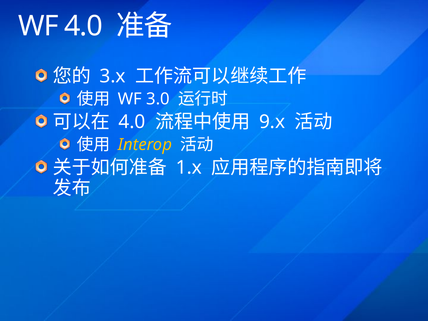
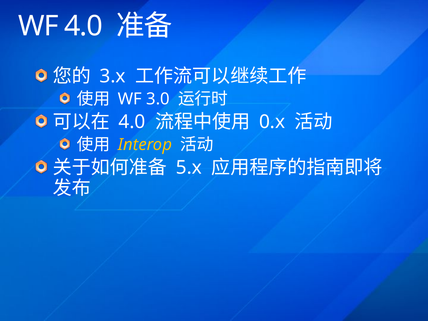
9.x: 9.x -> 0.x
1.x: 1.x -> 5.x
